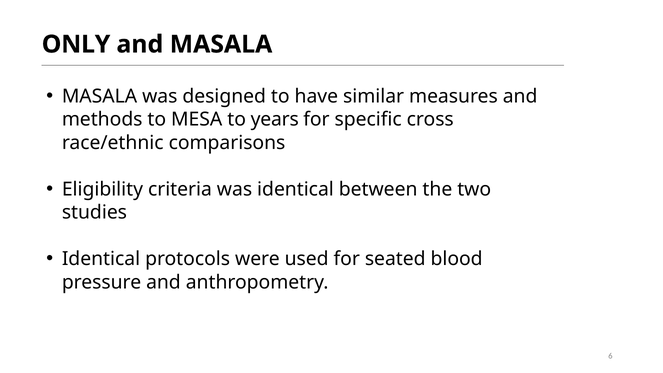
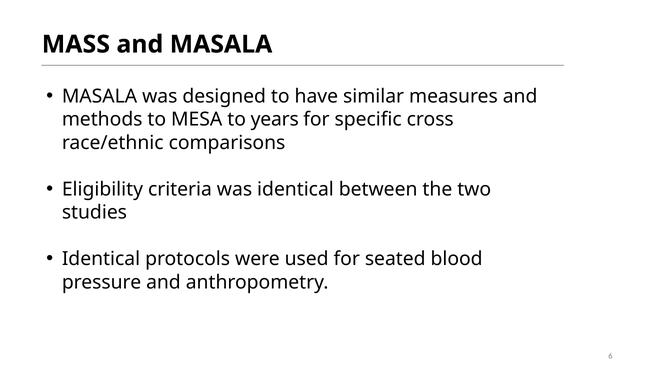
ONLY: ONLY -> MASS
